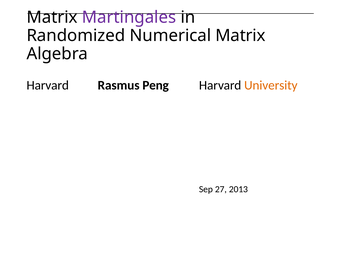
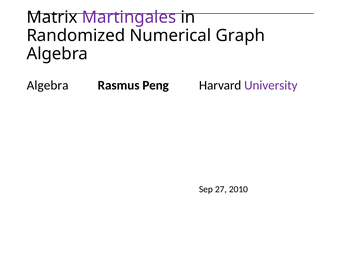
Numerical Matrix: Matrix -> Graph
Harvard at (48, 85): Harvard -> Algebra
University colour: orange -> purple
2013: 2013 -> 2010
